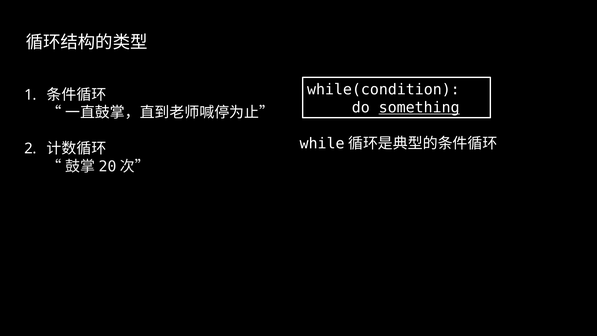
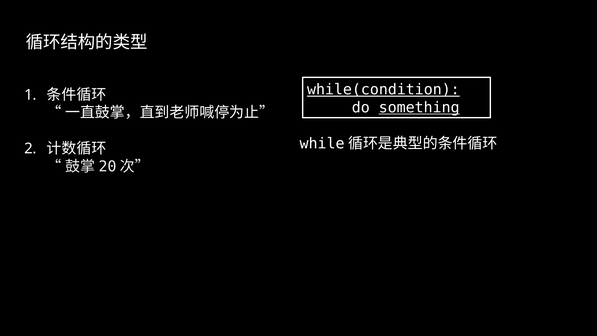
while(condition underline: none -> present
